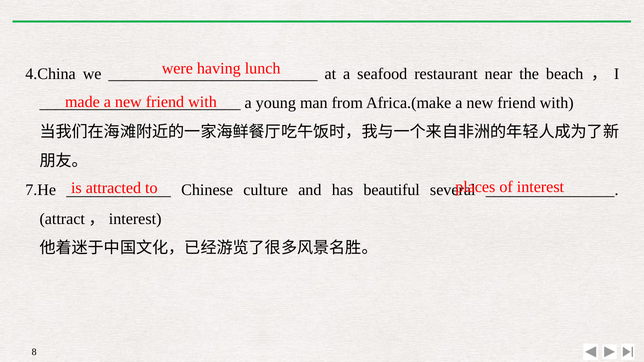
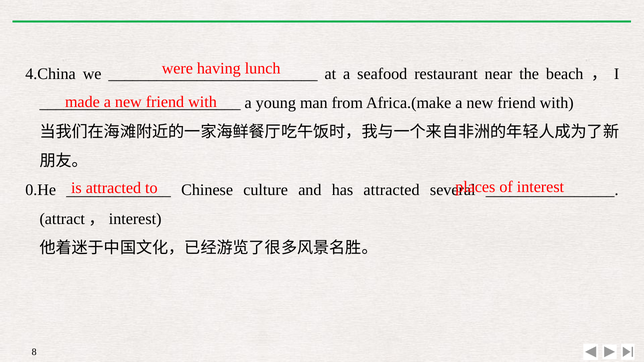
7.He: 7.He -> 0.He
has beautiful: beautiful -> attracted
